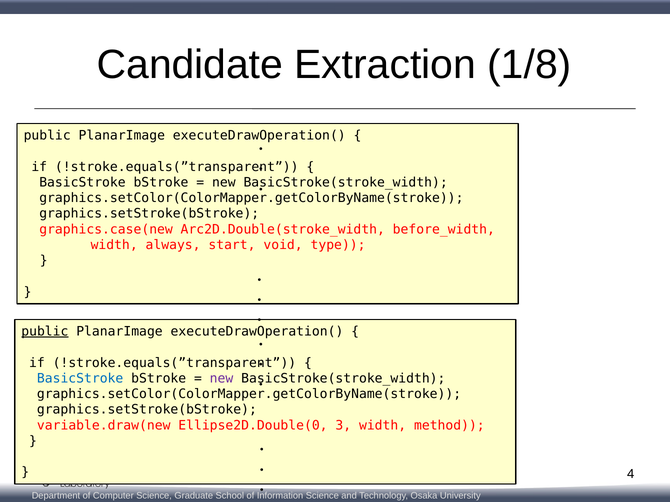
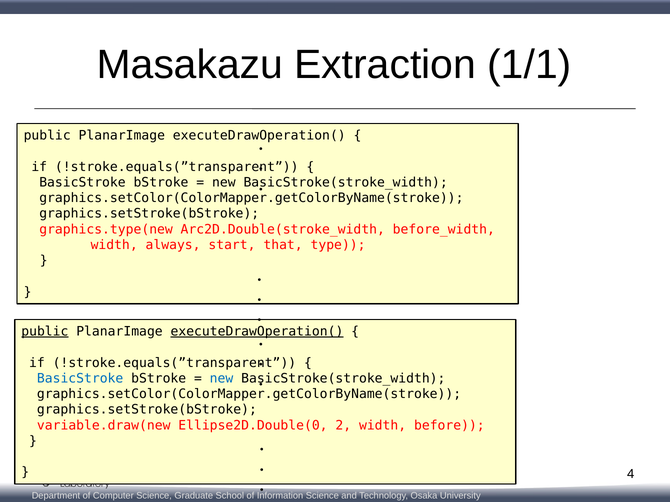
Candidate: Candidate -> Masakazu
1/8: 1/8 -> 1/1
graphics.case(new: graphics.case(new -> graphics.type(new
void: void -> that
executeDrawOperation( at (257, 332) underline: none -> present
new at (222, 379) colour: purple -> blue
3: 3 -> 2
method: method -> before
